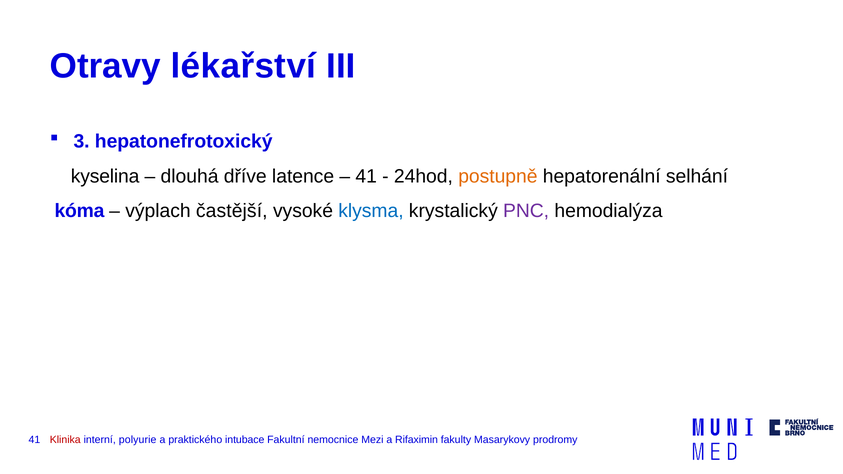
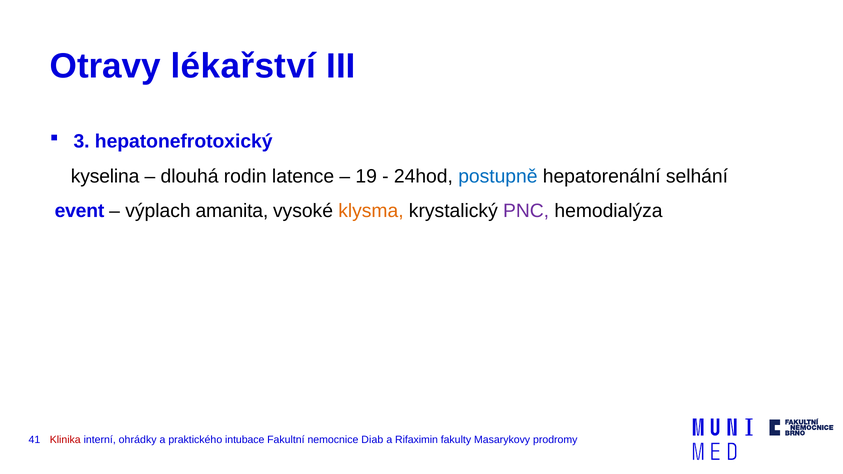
dříve: dříve -> rodin
41 at (366, 176): 41 -> 19
postupně colour: orange -> blue
kóma: kóma -> event
častější: častější -> amanita
klysma colour: blue -> orange
polyurie: polyurie -> ohrádky
Mezi: Mezi -> Diab
